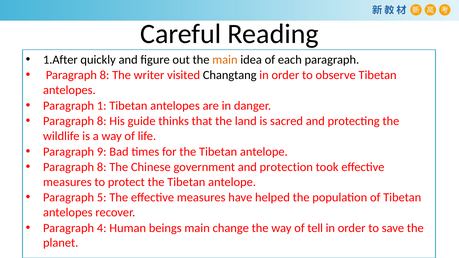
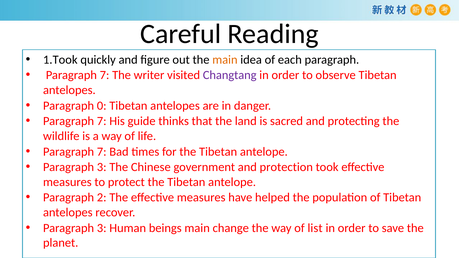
1.After: 1.After -> 1.Took
8 at (105, 75): 8 -> 7
Changtang colour: black -> purple
1: 1 -> 0
8 at (102, 121): 8 -> 7
9 at (102, 152): 9 -> 7
8 at (102, 167): 8 -> 3
5: 5 -> 2
4 at (102, 228): 4 -> 3
tell: tell -> list
